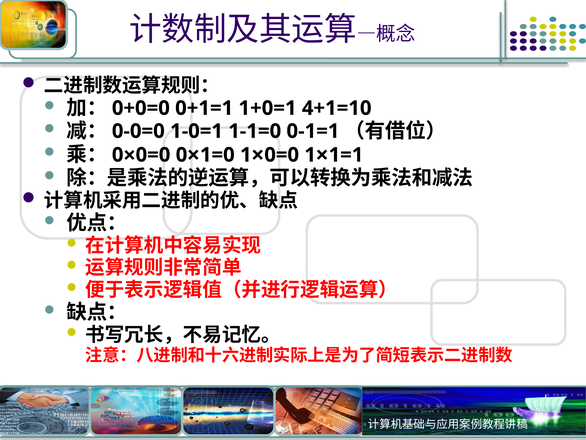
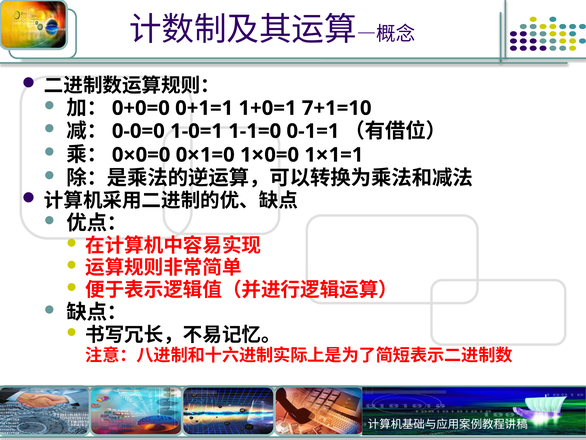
4+1=10: 4+1=10 -> 7+1=10
